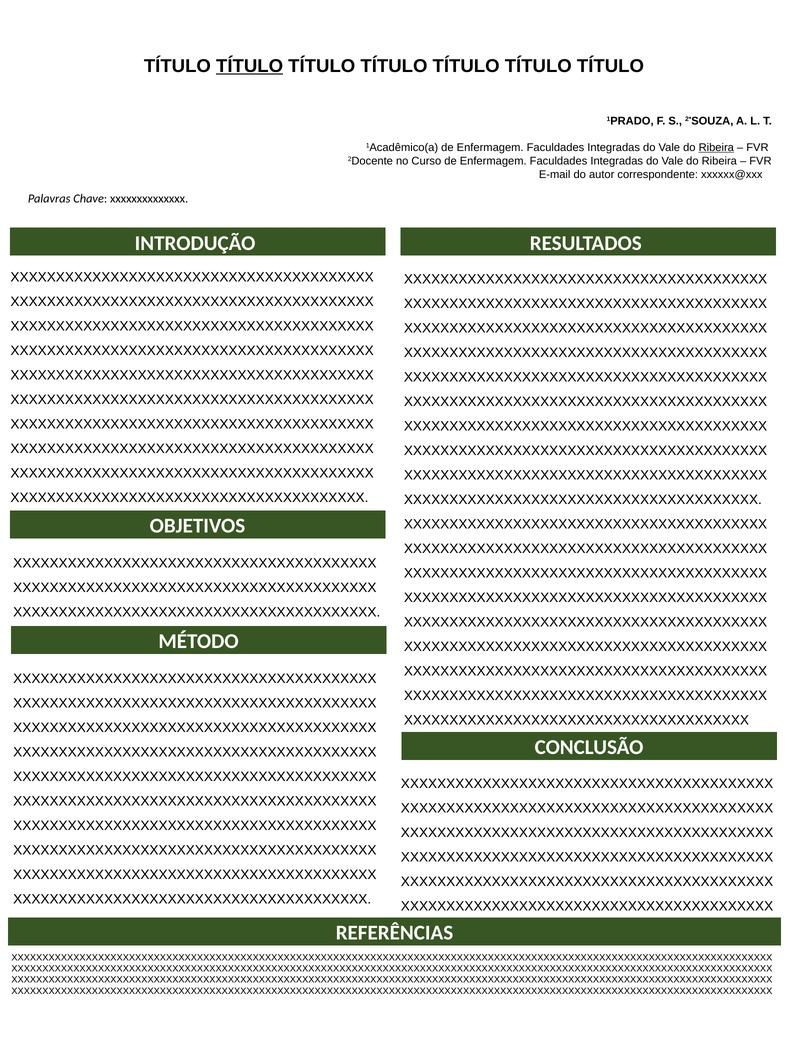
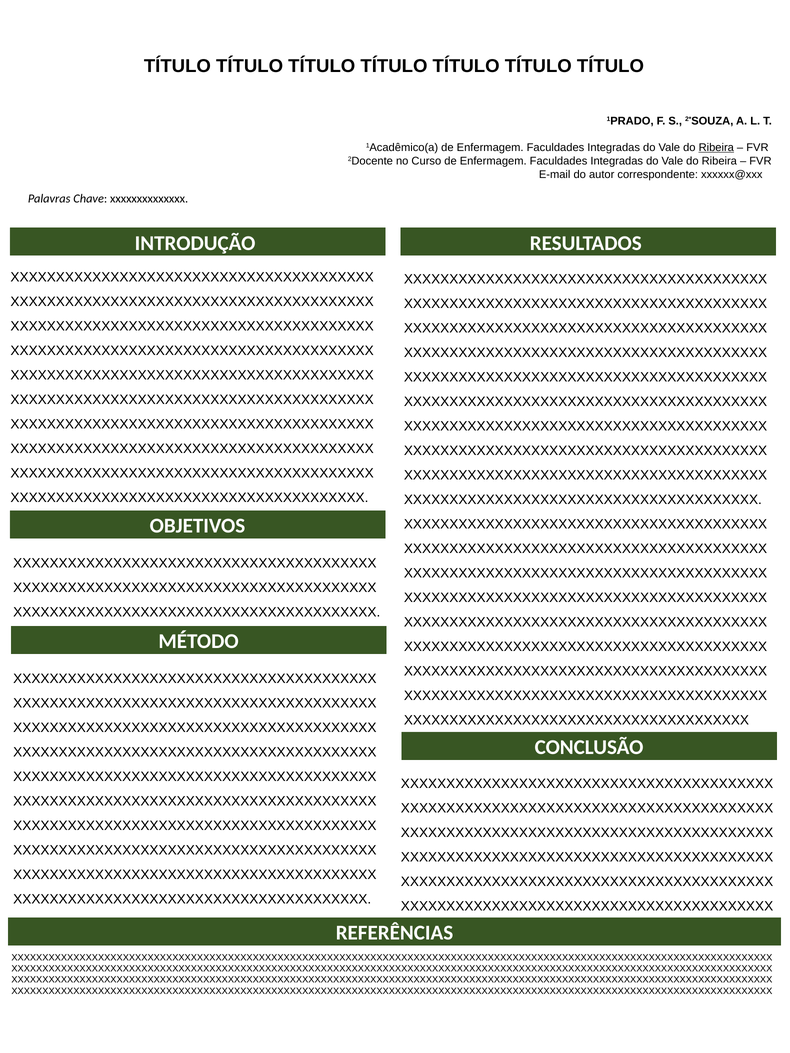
TÍTULO at (250, 66) underline: present -> none
